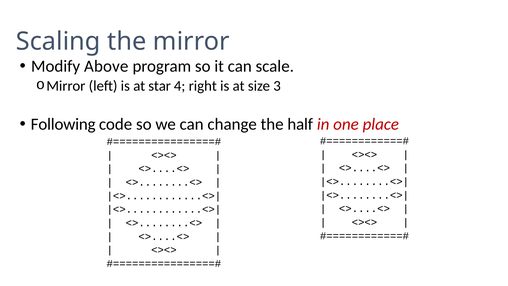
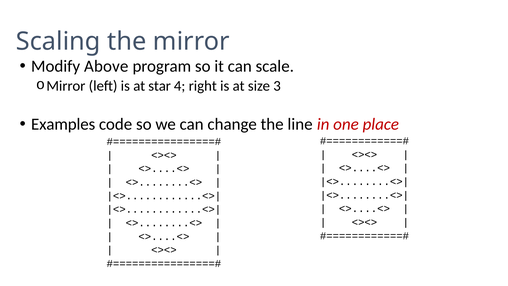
Following: Following -> Examples
half: half -> line
